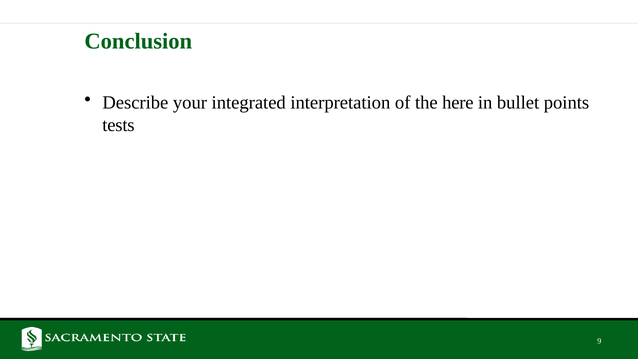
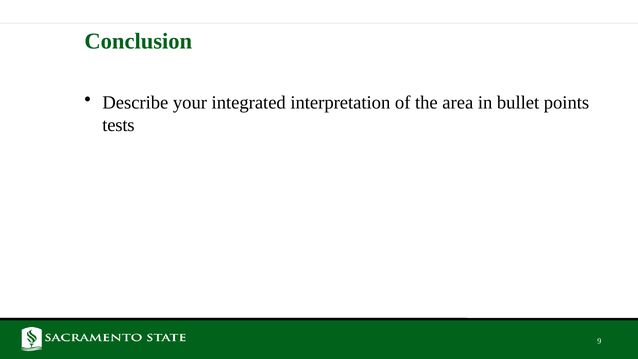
here: here -> area
